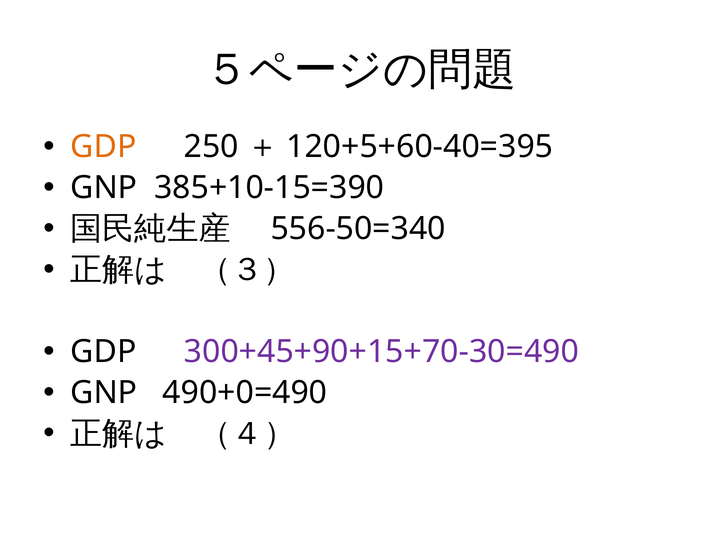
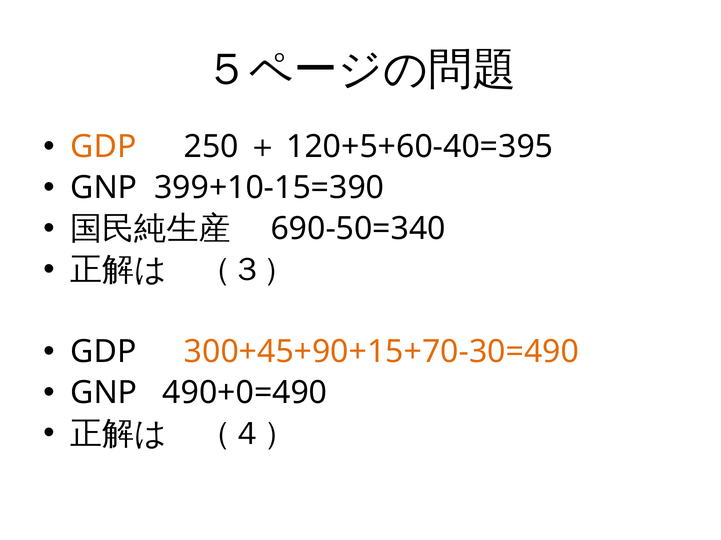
385+10-15=390: 385+10-15=390 -> 399+10-15=390
556-50=340: 556-50=340 -> 690-50=340
300+45+90+15+70-30=490 colour: purple -> orange
